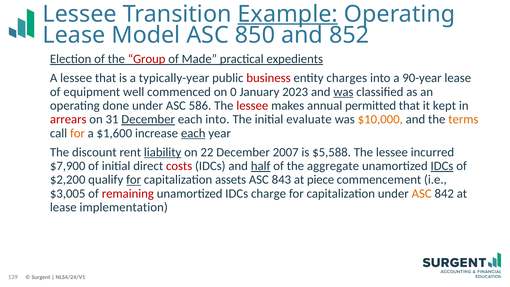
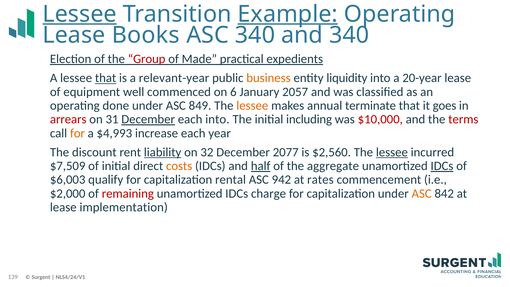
Lessee at (80, 14) underline: none -> present
Model: Model -> Books
ASC 850: 850 -> 340
and 852: 852 -> 340
that at (106, 78) underline: none -> present
typically-year: typically-year -> relevant-year
business colour: red -> orange
charges: charges -> liquidity
90-year: 90-year -> 20-year
0: 0 -> 6
2023: 2023 -> 2057
was at (343, 92) underline: present -> none
586: 586 -> 849
lessee at (252, 106) colour: red -> orange
permitted: permitted -> terminate
kept: kept -> goes
evaluate: evaluate -> including
$10,000 colour: orange -> red
terms colour: orange -> red
$1,600: $1,600 -> $4,993
each at (193, 133) underline: present -> none
22: 22 -> 32
2007: 2007 -> 2077
$5,588: $5,588 -> $2,560
lessee at (392, 152) underline: none -> present
$7,900: $7,900 -> $7,509
costs colour: red -> orange
$2,200: $2,200 -> $6,003
for at (134, 180) underline: present -> none
assets: assets -> rental
843: 843 -> 942
piece: piece -> rates
$3,005: $3,005 -> $2,000
